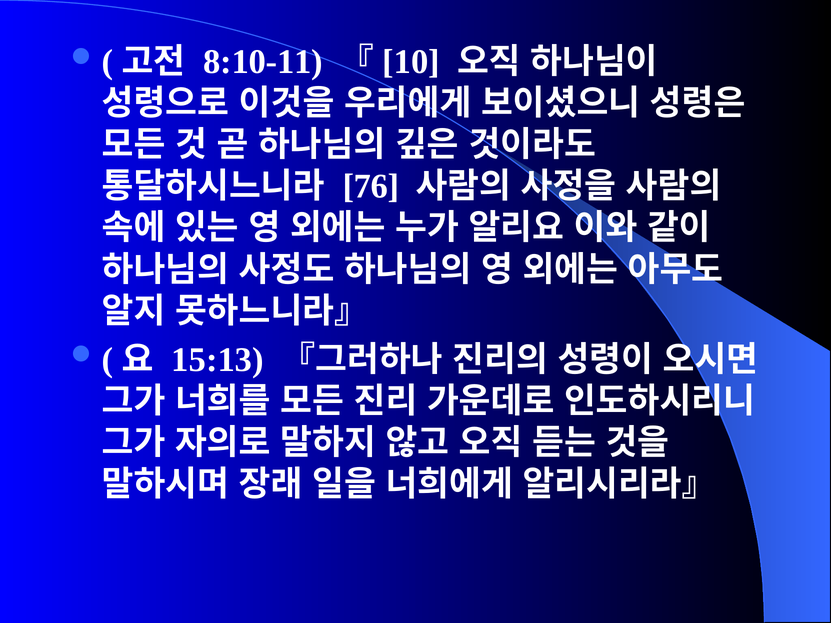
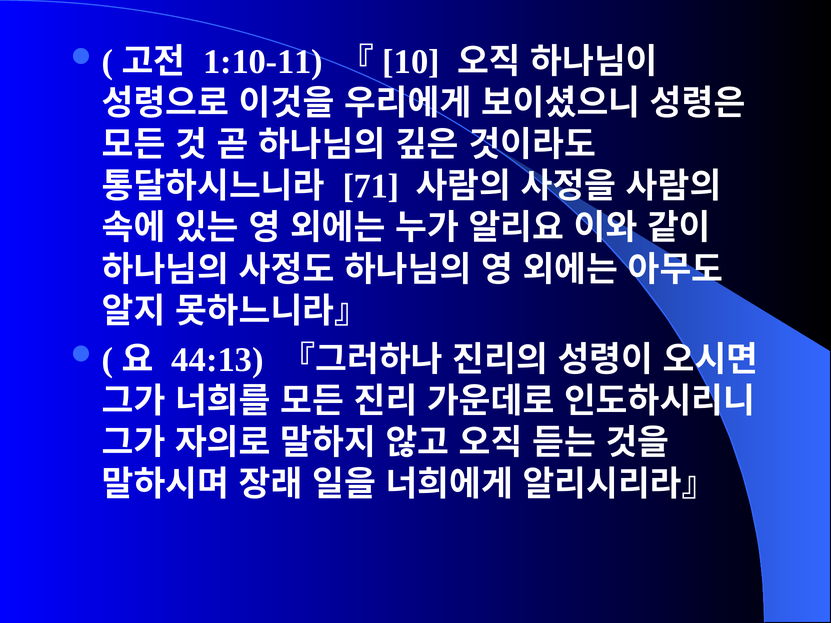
8:10-11: 8:10-11 -> 1:10-11
76: 76 -> 71
15:13: 15:13 -> 44:13
